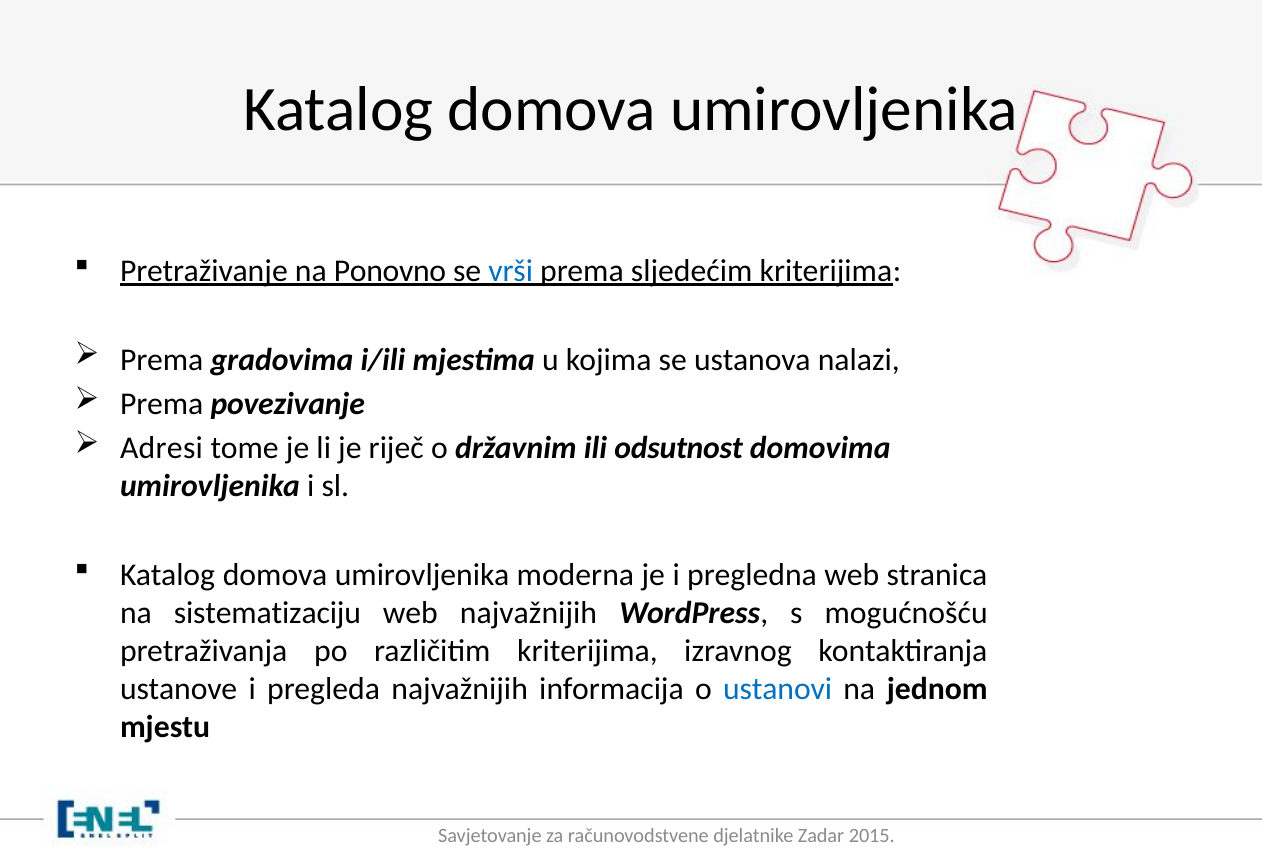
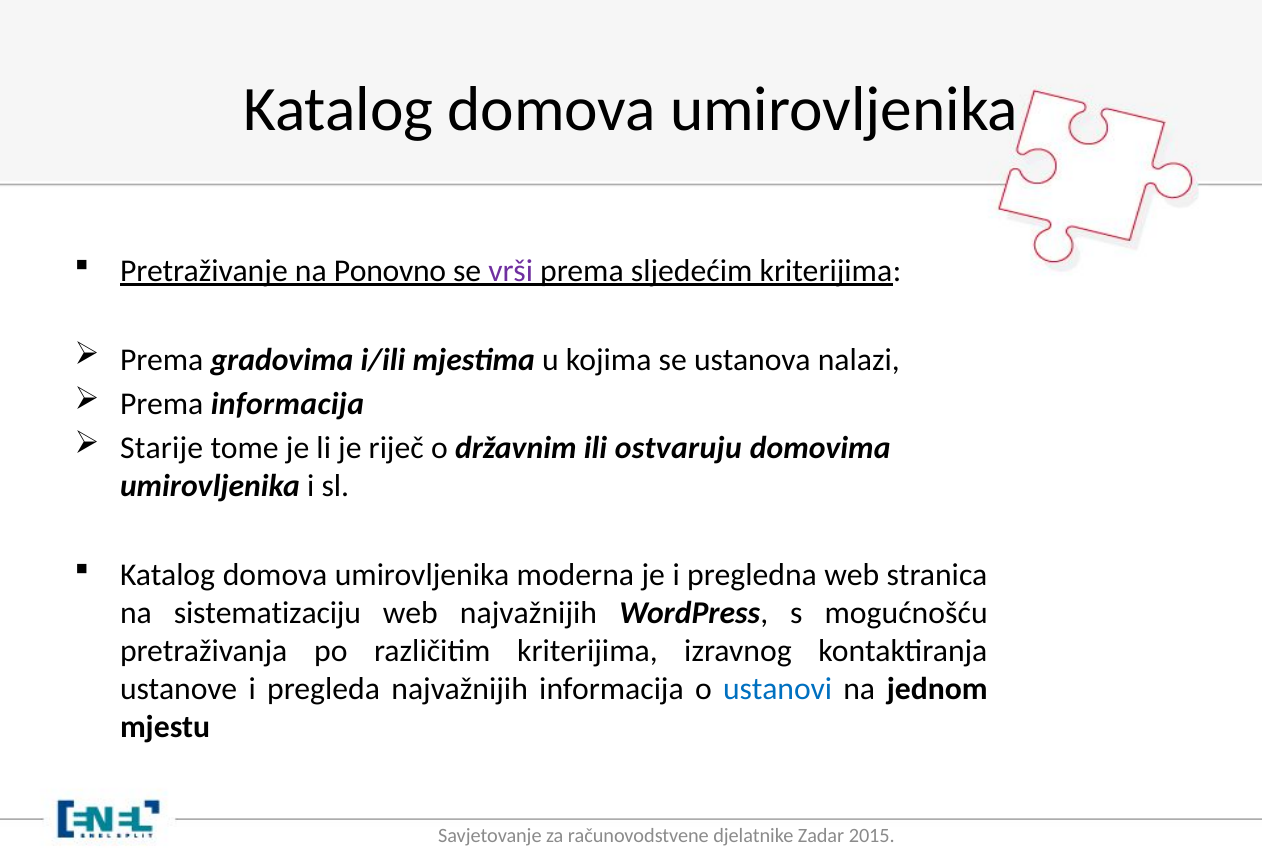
vrši colour: blue -> purple
Prema povezivanje: povezivanje -> informacija
Adresi: Adresi -> Starije
odsutnost: odsutnost -> ostvaruju
